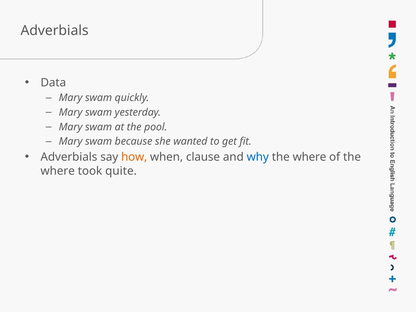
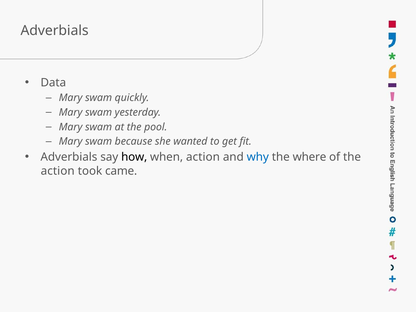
how colour: orange -> black
when clause: clause -> action
where at (58, 171): where -> action
quite: quite -> came
